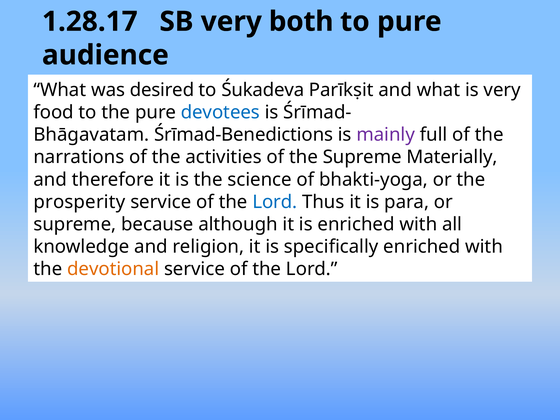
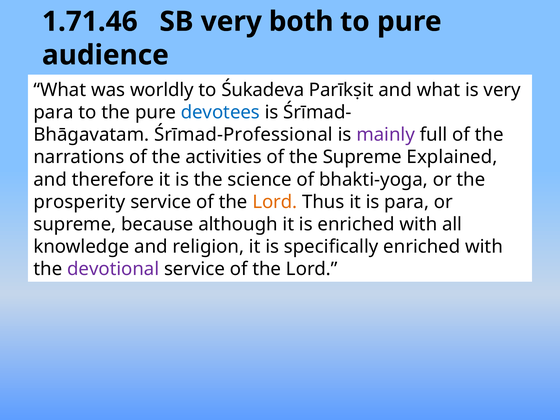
1.28.17: 1.28.17 -> 1.71.46
desired: desired -> worldly
food at (54, 112): food -> para
Śrīmad-Benedictions: Śrīmad-Benedictions -> Śrīmad-Professional
Materially: Materially -> Explained
Lord at (275, 202) colour: blue -> orange
devotional colour: orange -> purple
